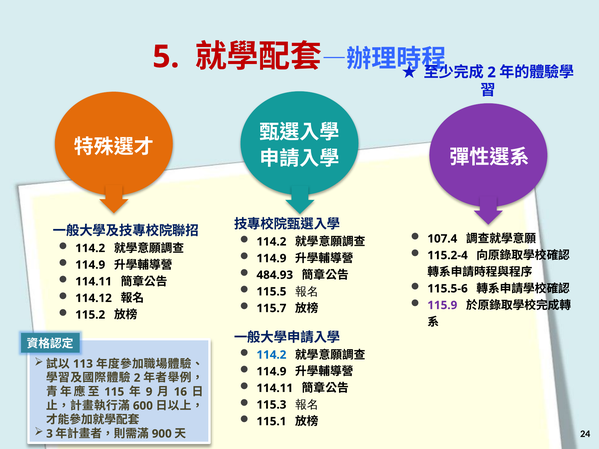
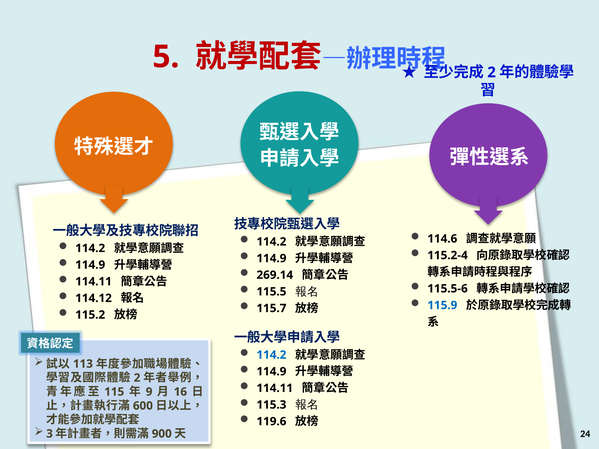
107.4: 107.4 -> 114.6
484.93: 484.93 -> 269.14
115.9 colour: purple -> blue
115.1: 115.1 -> 119.6
